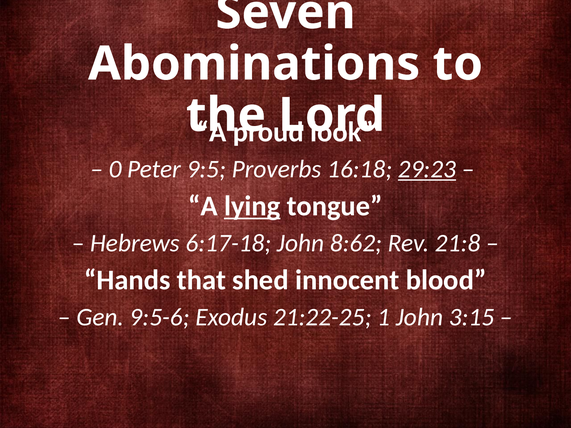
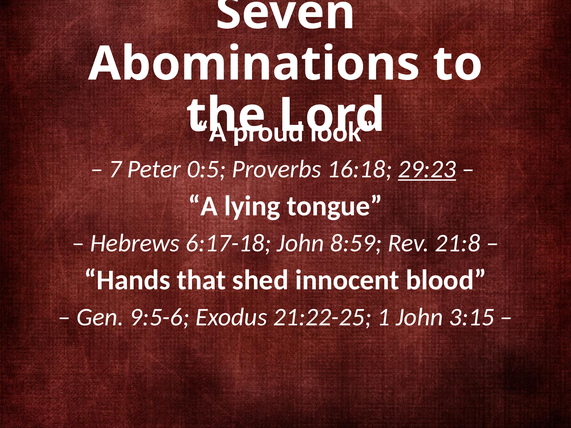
0: 0 -> 7
9:5: 9:5 -> 0:5
lying underline: present -> none
8:62: 8:62 -> 8:59
